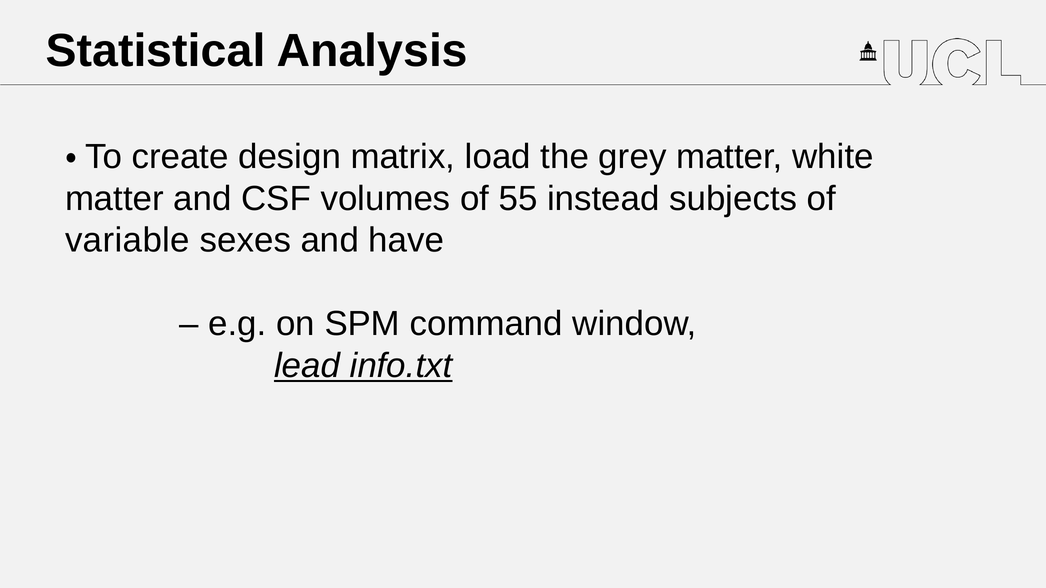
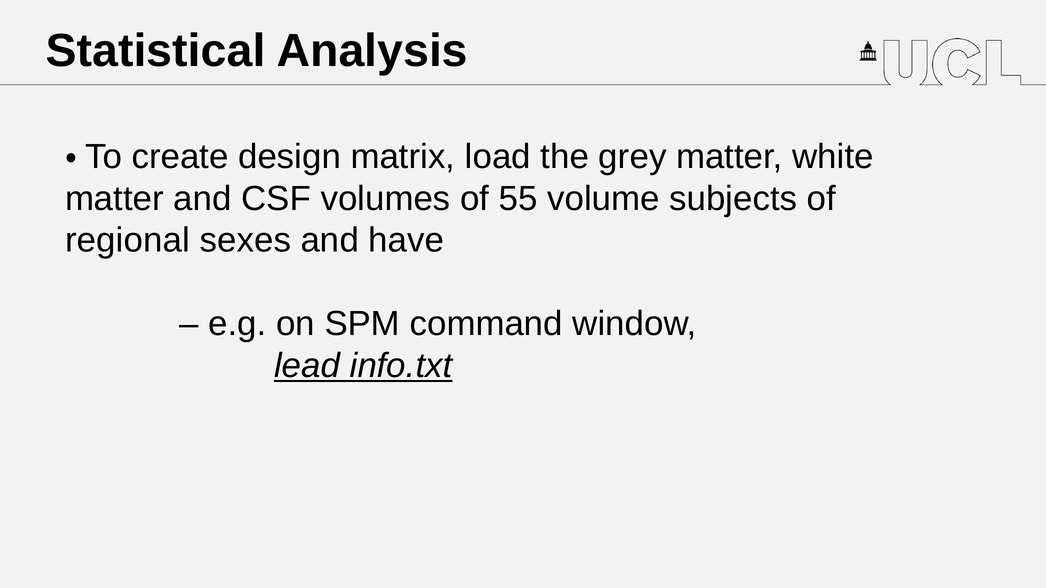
instead: instead -> volume
variable: variable -> regional
